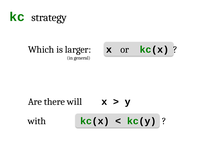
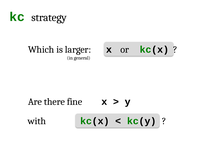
will: will -> fine
